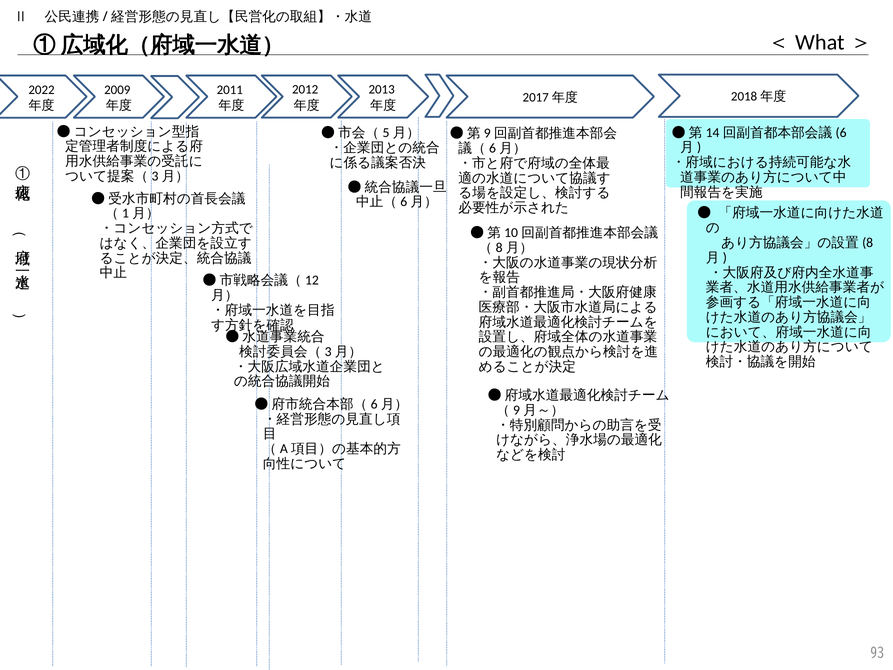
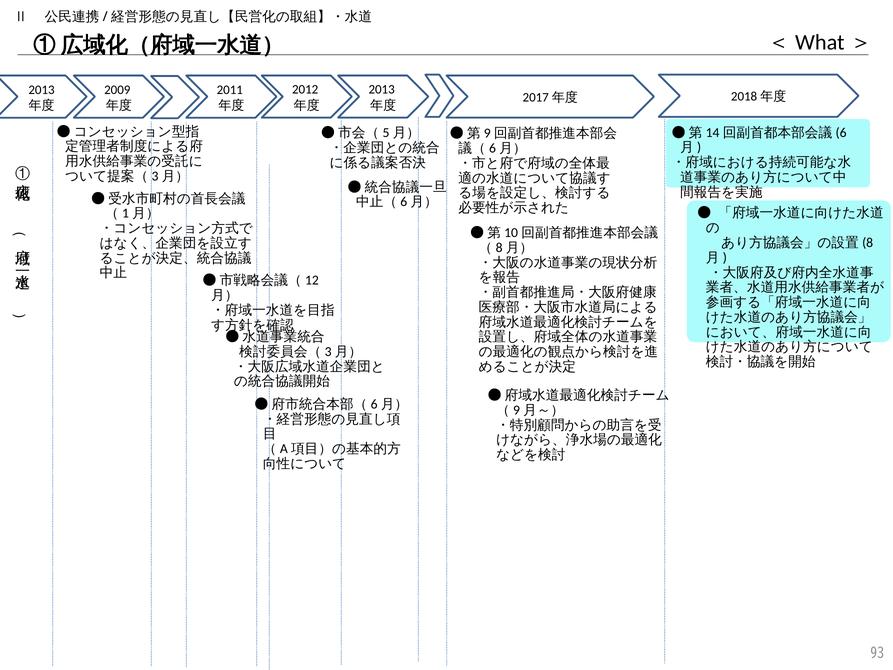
2022 at (42, 90): 2022 -> 2013
